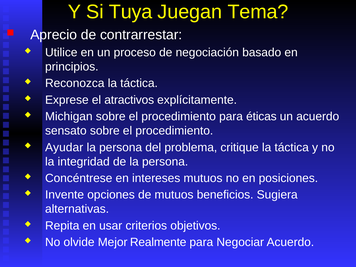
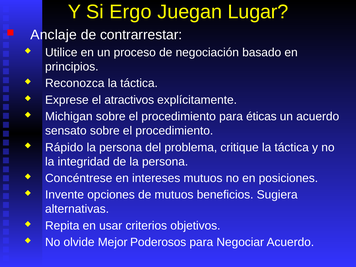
Tuya: Tuya -> Ergo
Tema: Tema -> Lugar
Aprecio: Aprecio -> Anclaje
Ayudar: Ayudar -> Rápido
Realmente: Realmente -> Poderosos
